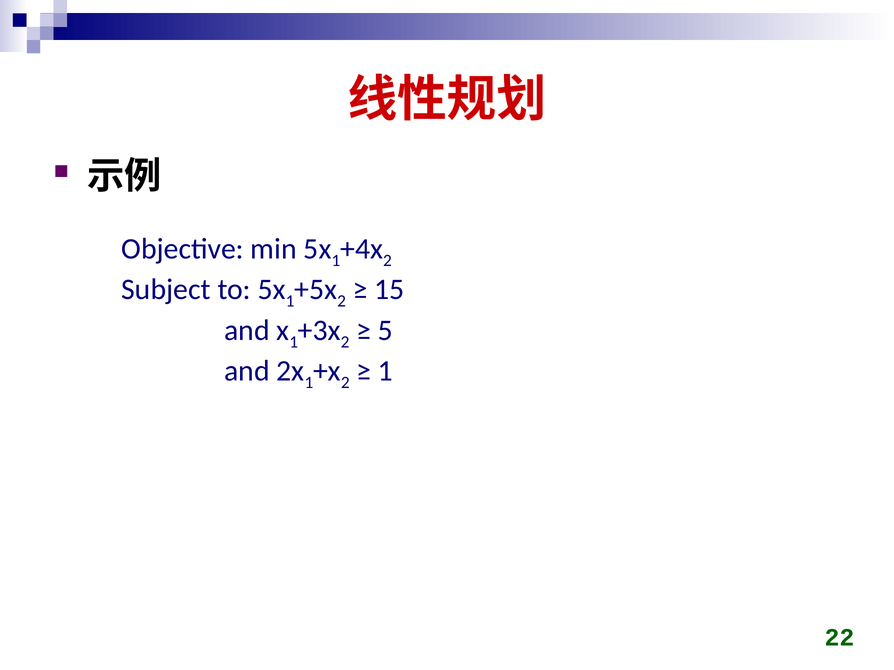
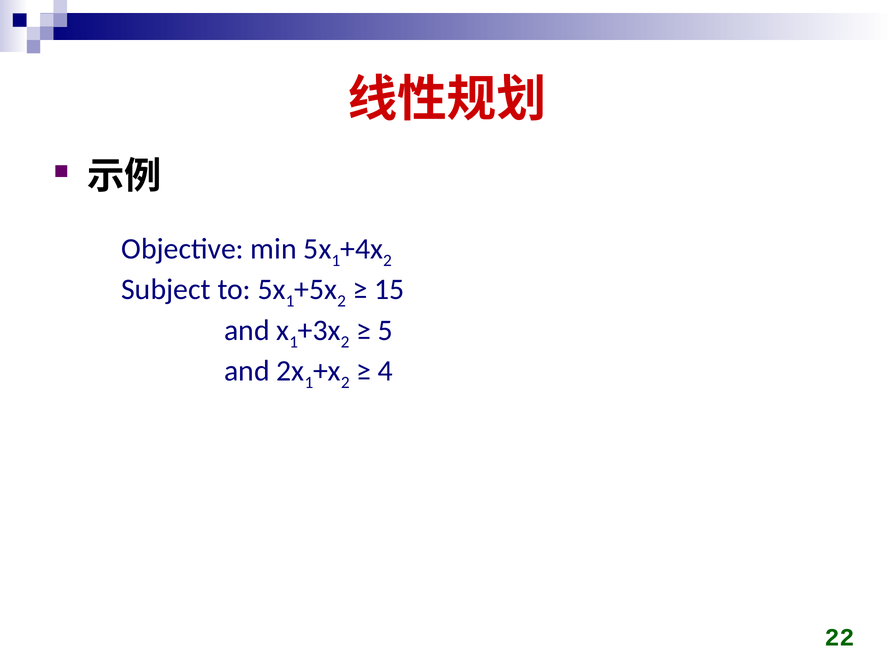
1 at (385, 371): 1 -> 4
